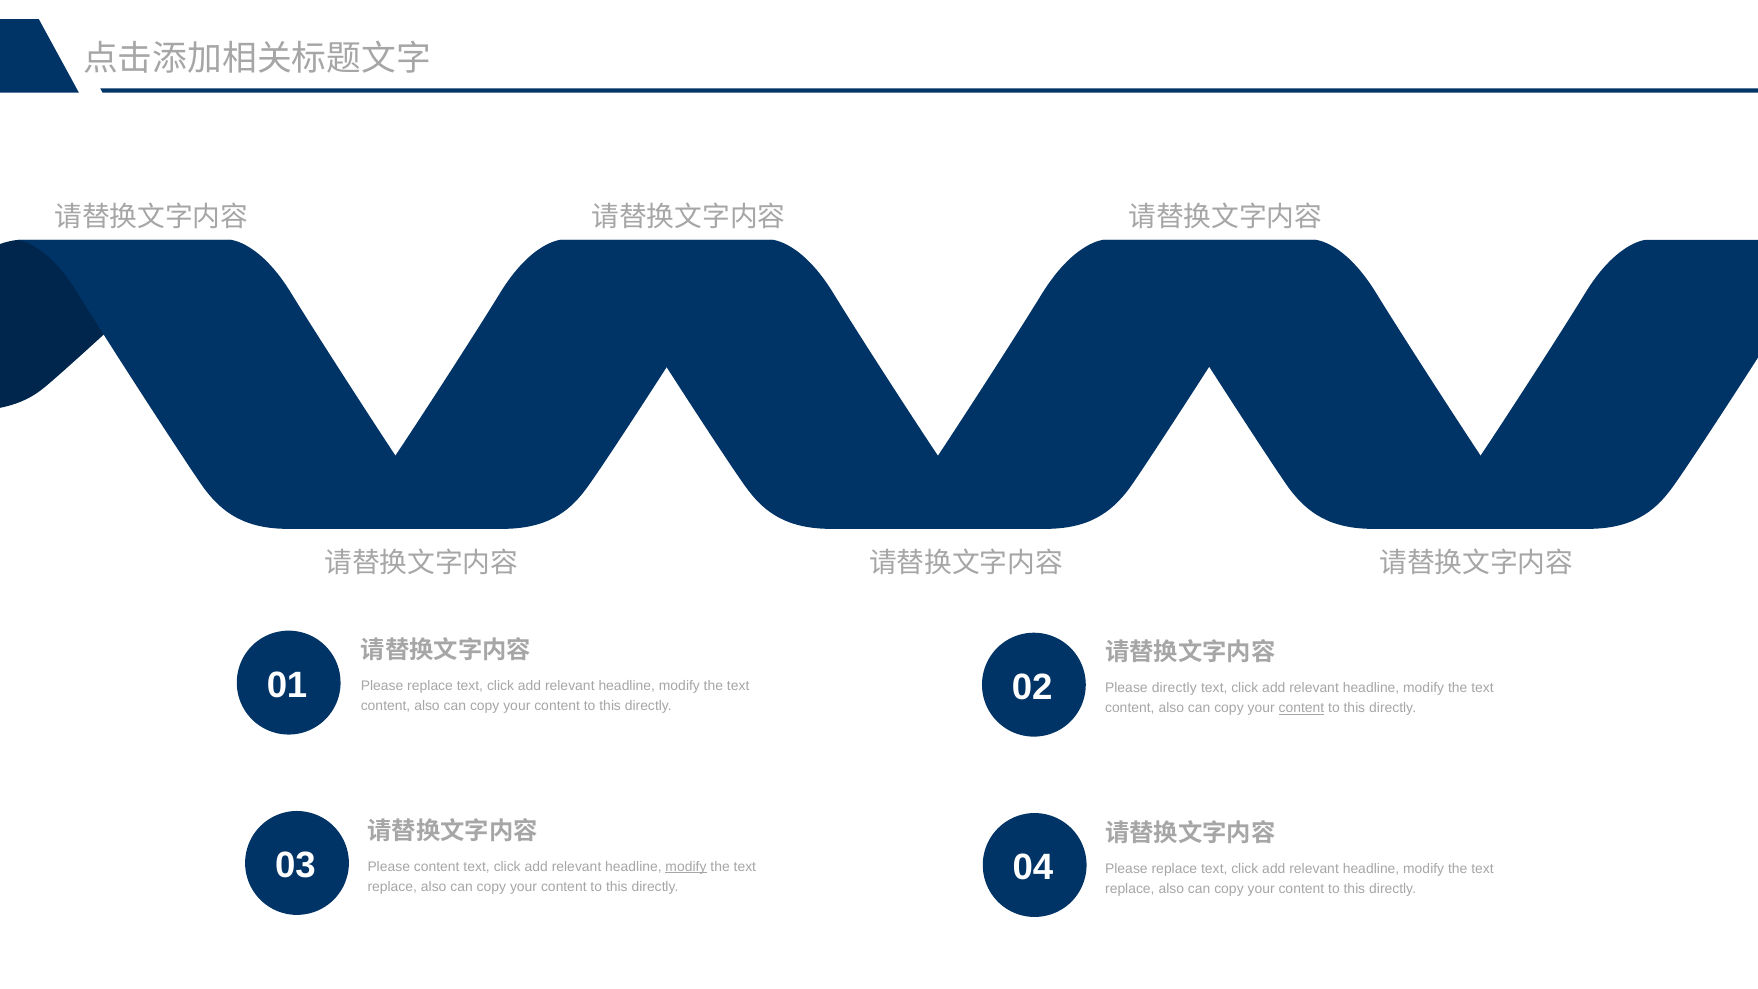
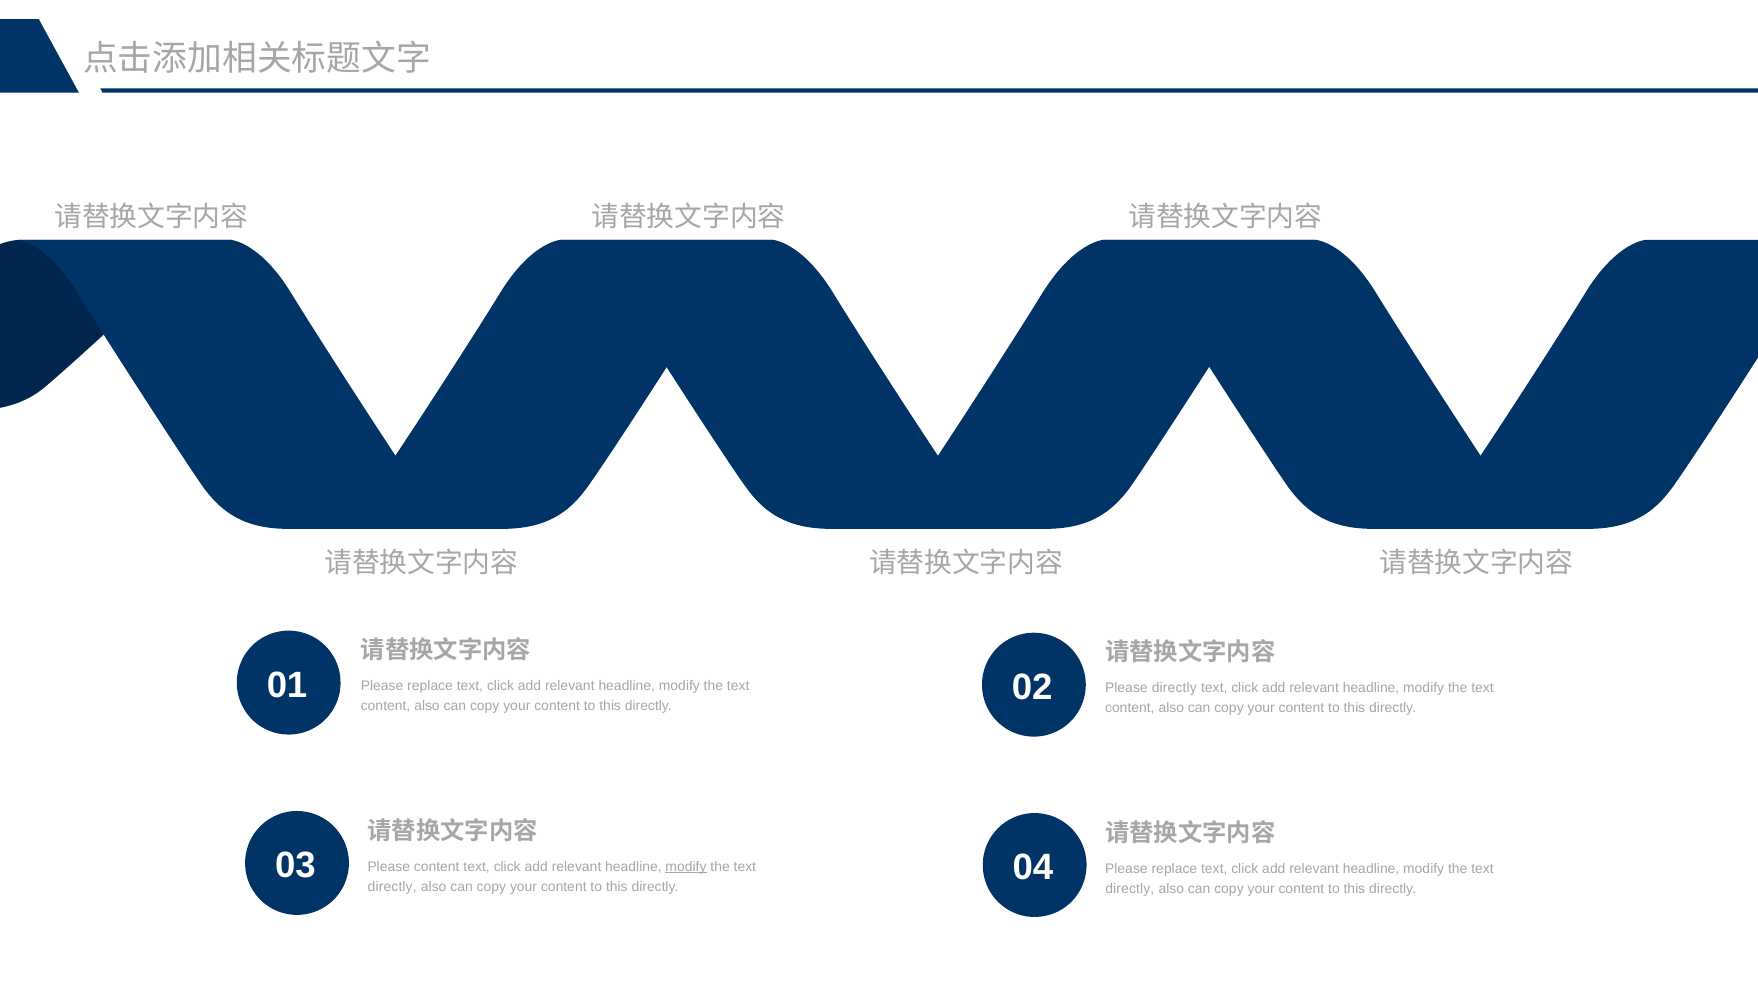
content at (1301, 708) underline: present -> none
replace at (392, 886): replace -> directly
replace at (1130, 888): replace -> directly
